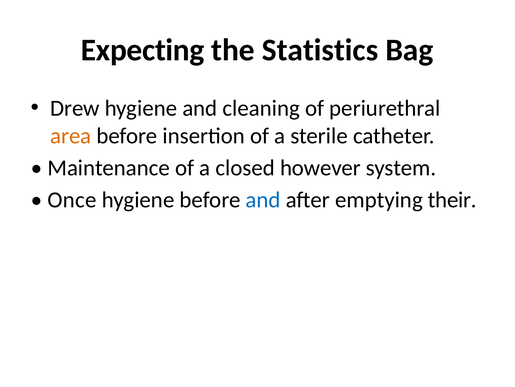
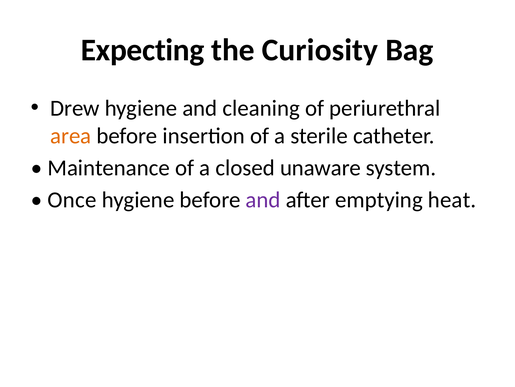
Statistics: Statistics -> Curiosity
however: however -> unaware
and at (263, 200) colour: blue -> purple
their: their -> heat
